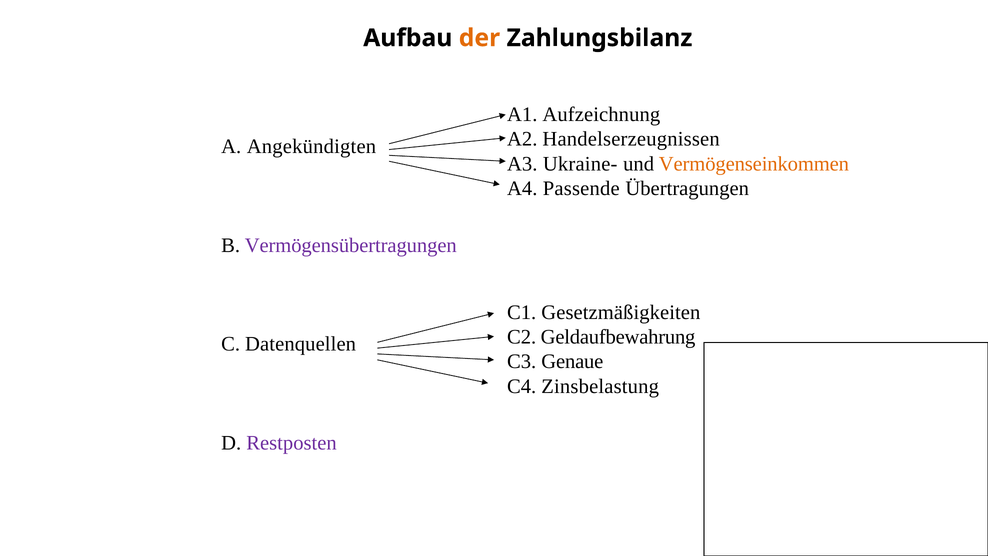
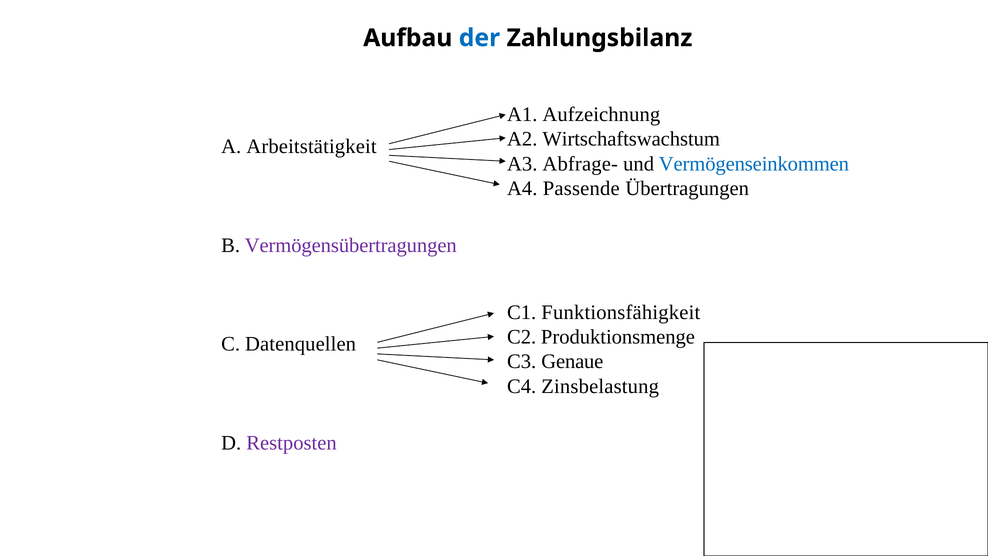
der colour: orange -> blue
Handelserzeugnissen: Handelserzeugnissen -> Wirtschaftswachstum
Angekündigten: Angekündigten -> Arbeitstätigkeit
Ukraine-: Ukraine- -> Abfrage-
Vermögenseinkommen colour: orange -> blue
Gesetzmäßigkeiten: Gesetzmäßigkeiten -> Funktionsfähigkeit
Geldaufbewahrung: Geldaufbewahrung -> Produktionsmenge
